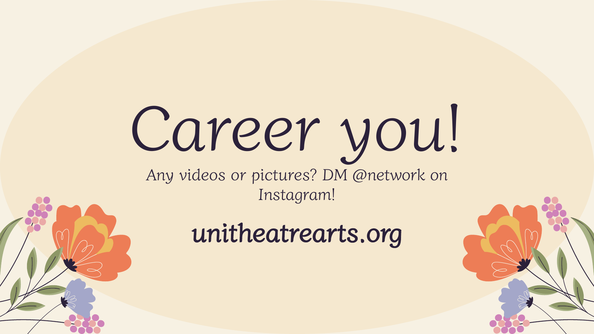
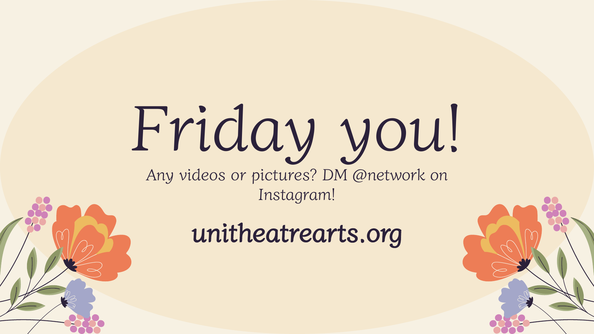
Career: Career -> Friday
